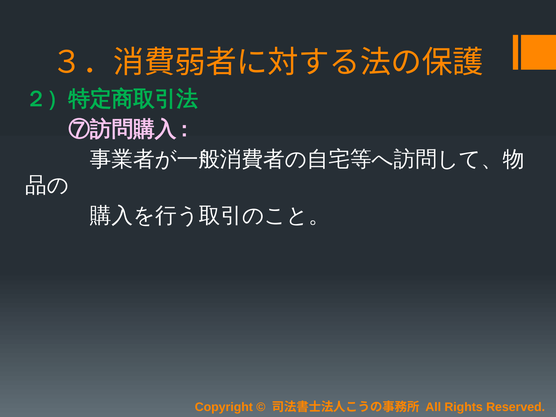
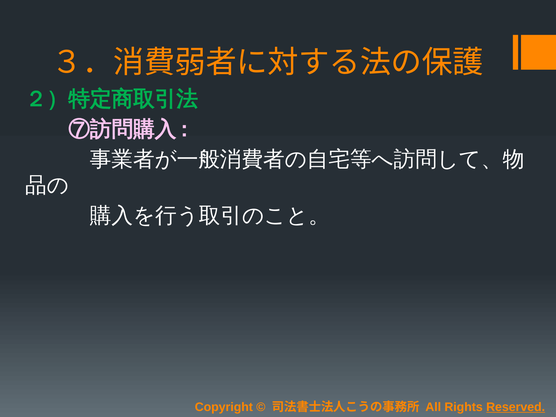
Reserved underline: none -> present
